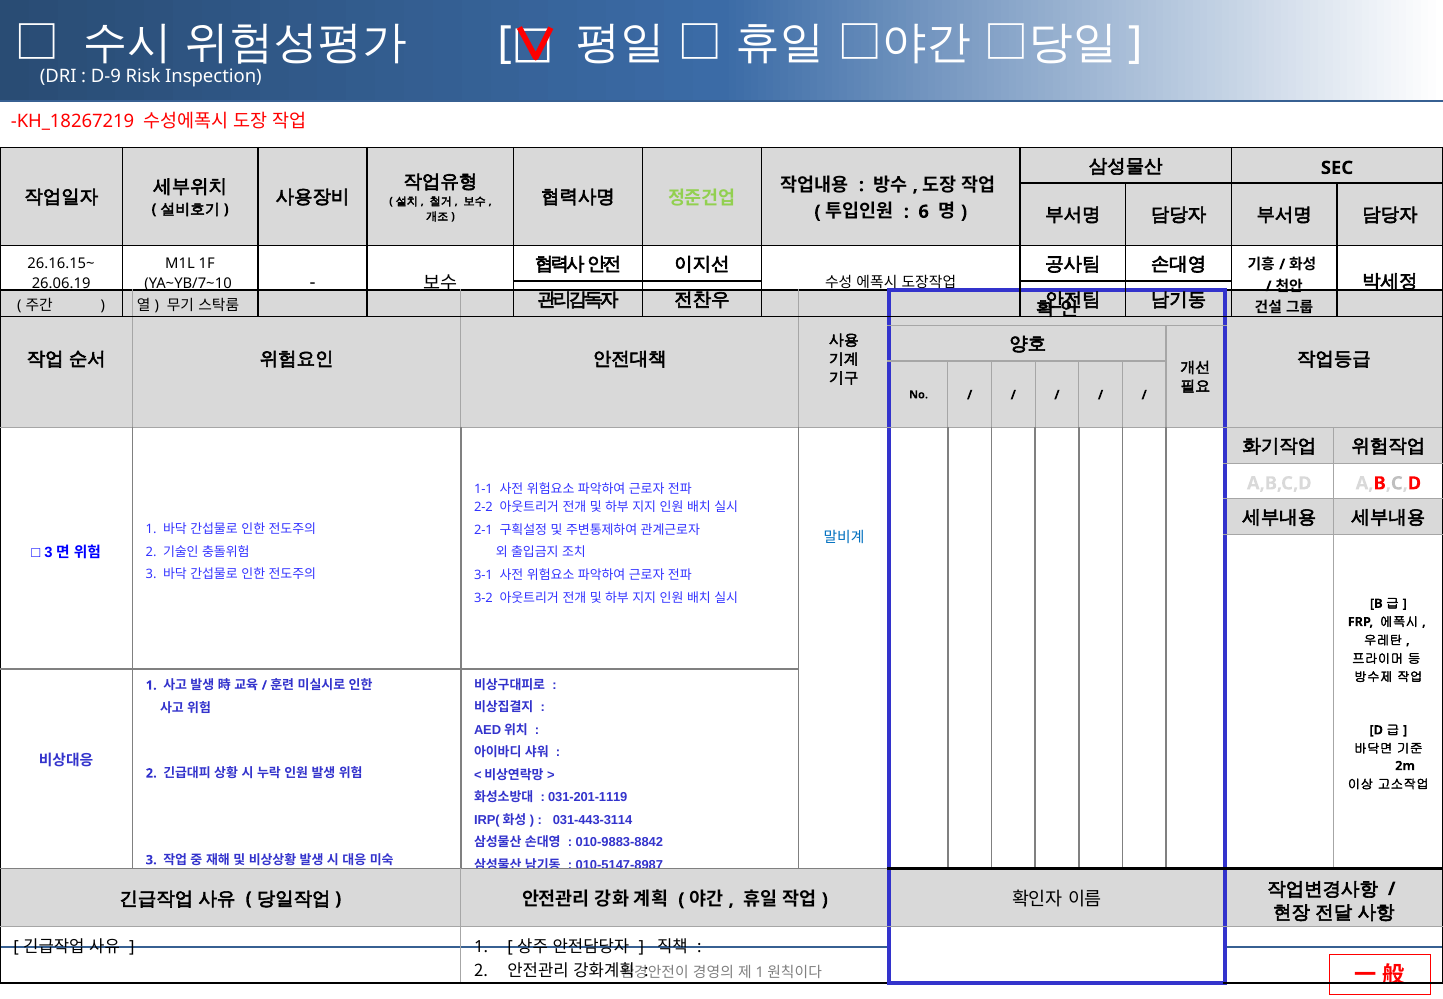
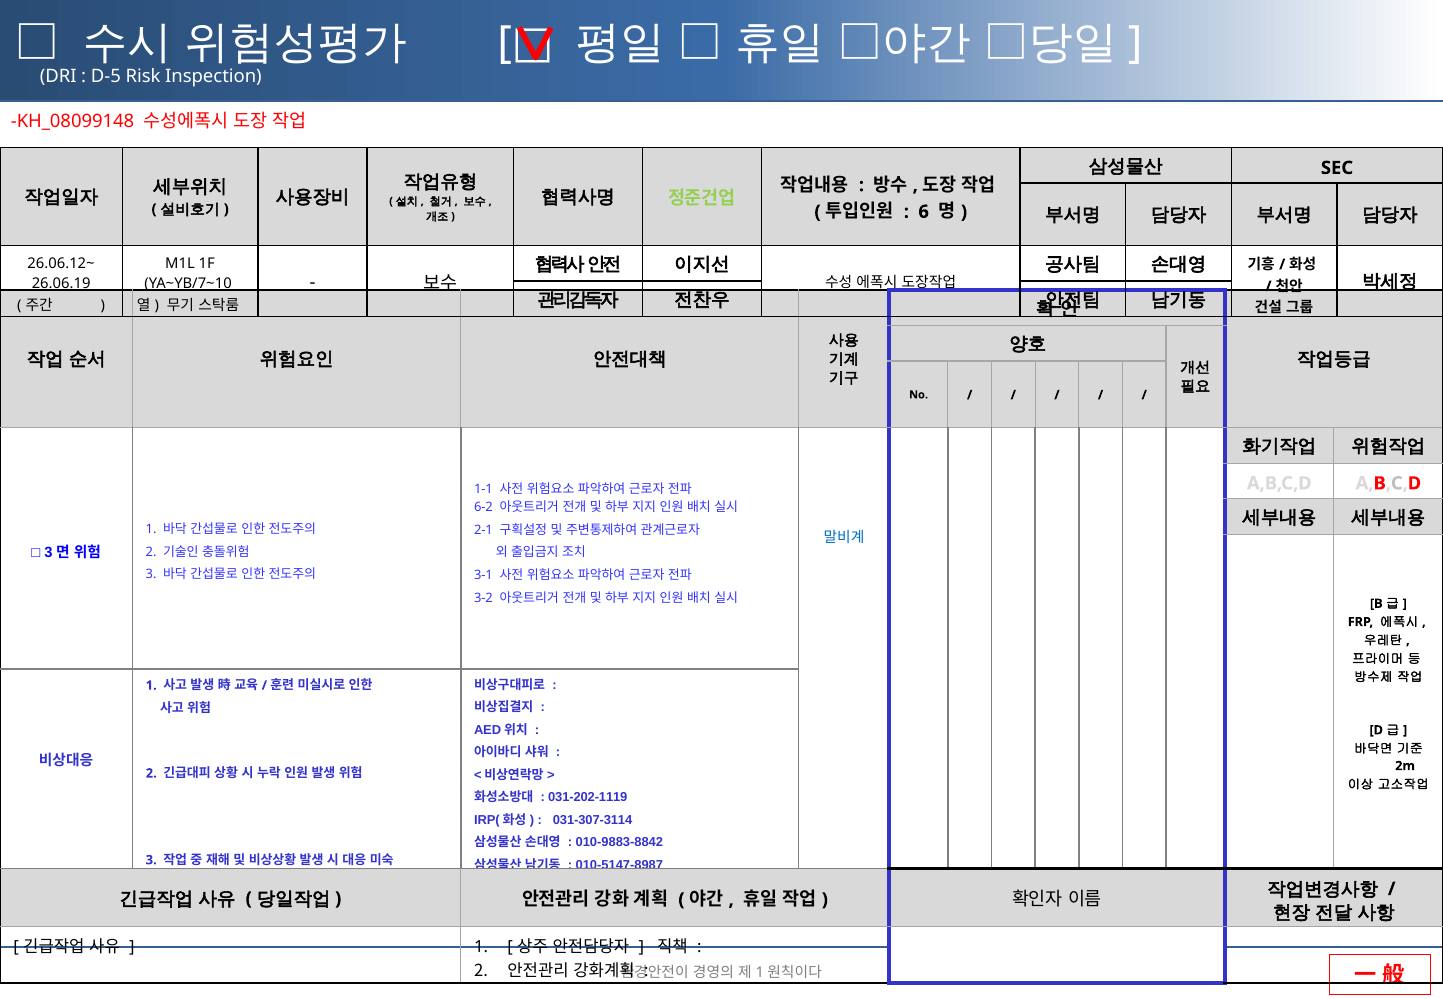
D-9: D-9 -> D-5
KH_18267219: KH_18267219 -> KH_08099148
26.16.15~: 26.16.15~ -> 26.06.12~
2-2: 2-2 -> 6-2
031-201-1119: 031-201-1119 -> 031-202-1119
031-443-3114: 031-443-3114 -> 031-307-3114
